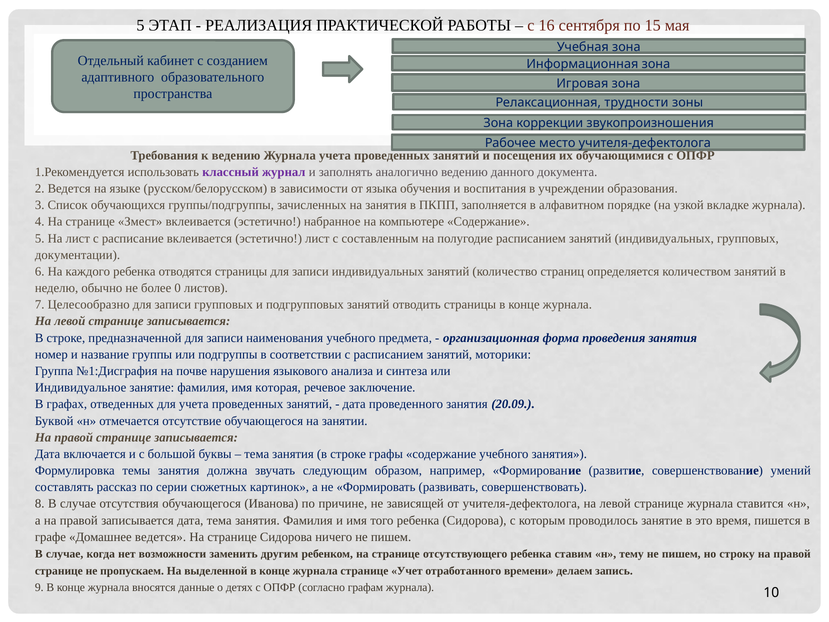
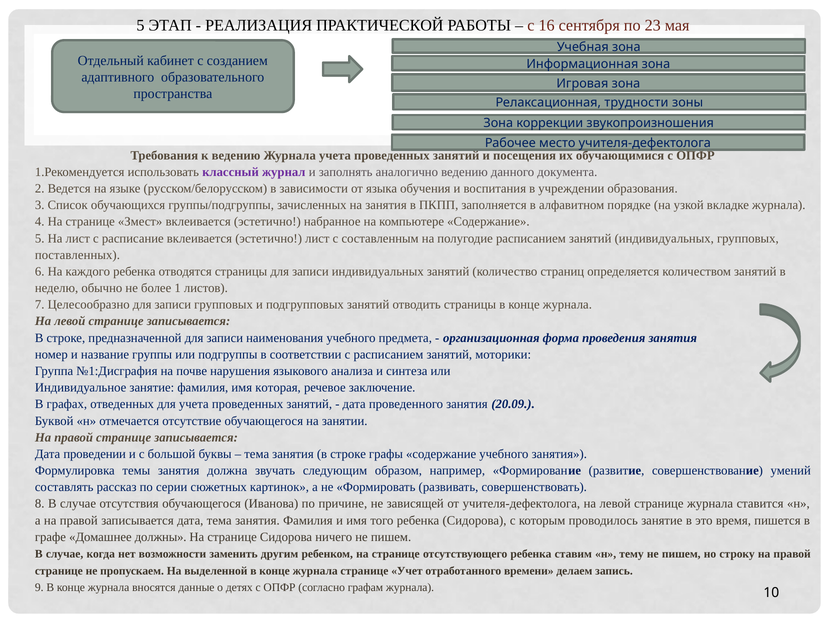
15: 15 -> 23
документации: документации -> поставленных
0: 0 -> 1
включается: включается -> проведении
Домашнее ведется: ведется -> должны
